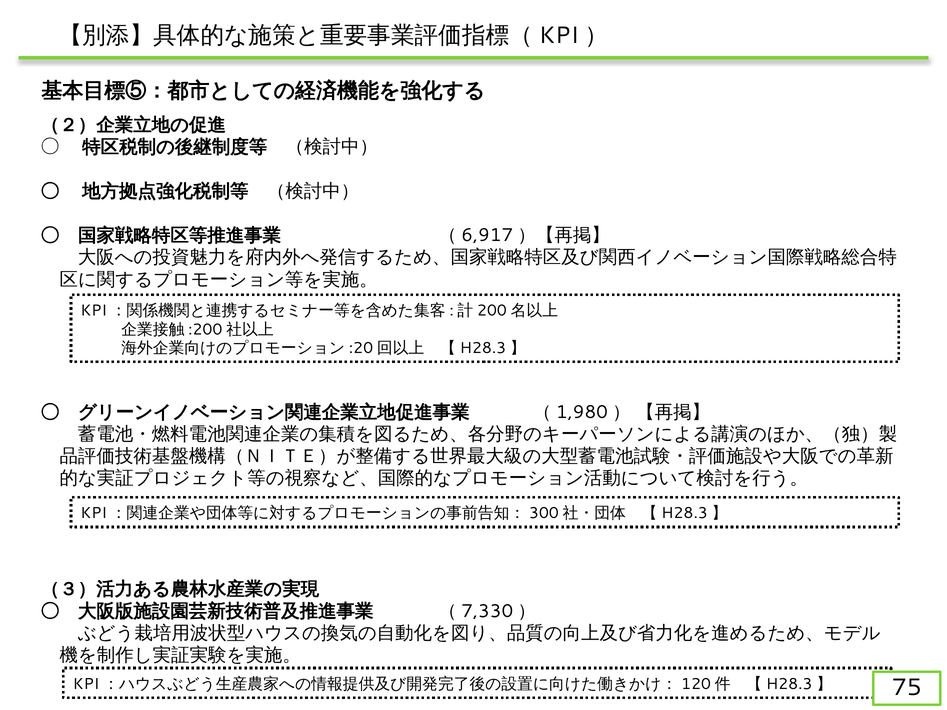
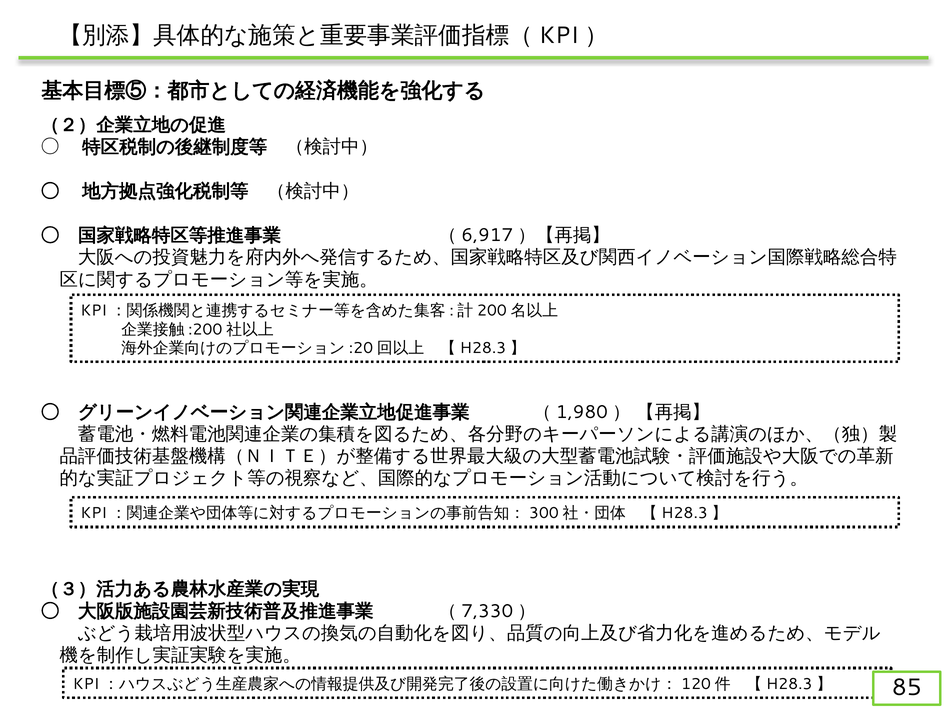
75: 75 -> 85
